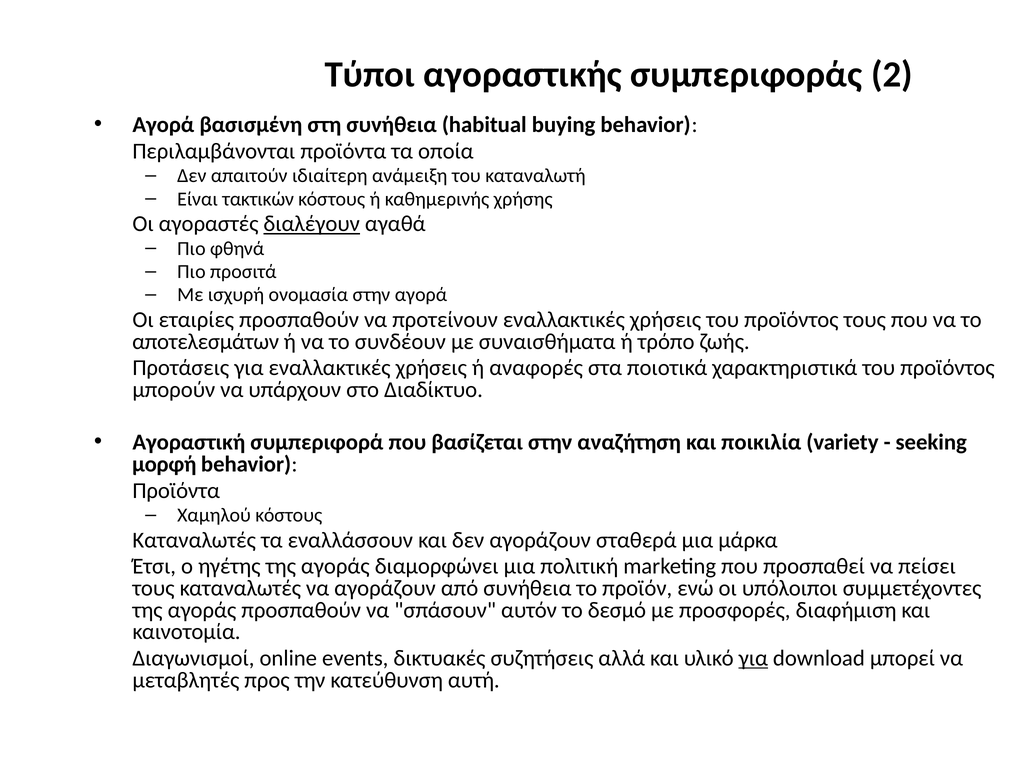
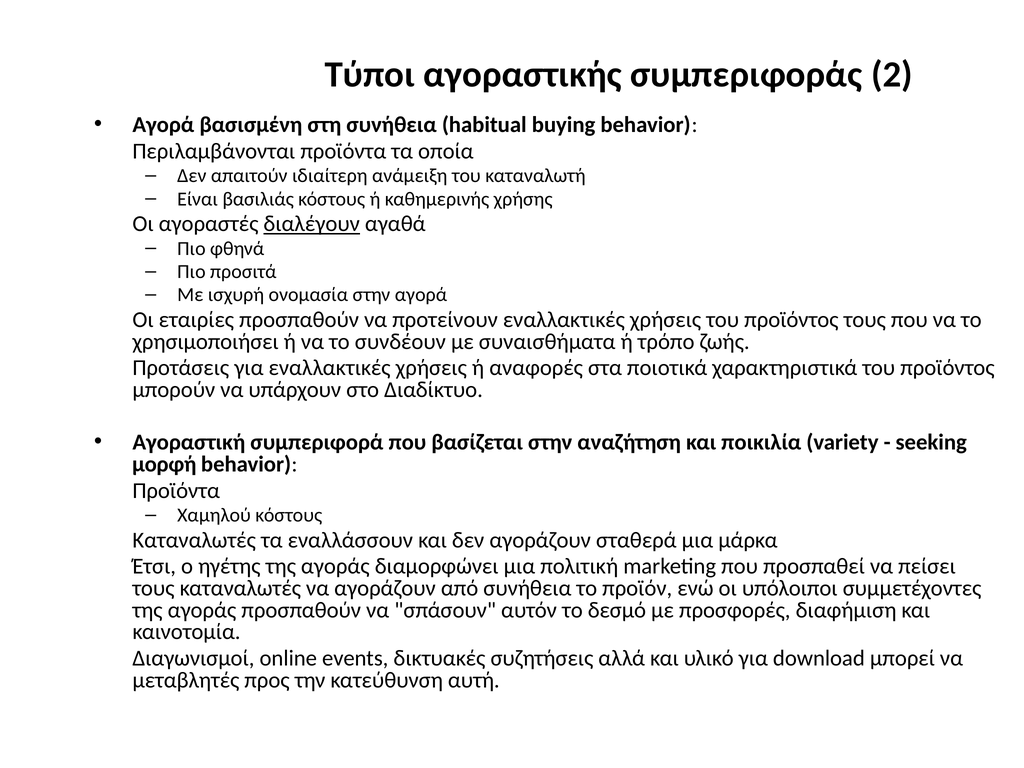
τακτικών: τακτικών -> βασιλιάς
αποτελεσμάτων: αποτελεσμάτων -> χρησιμοποιήσει
για at (753, 658) underline: present -> none
